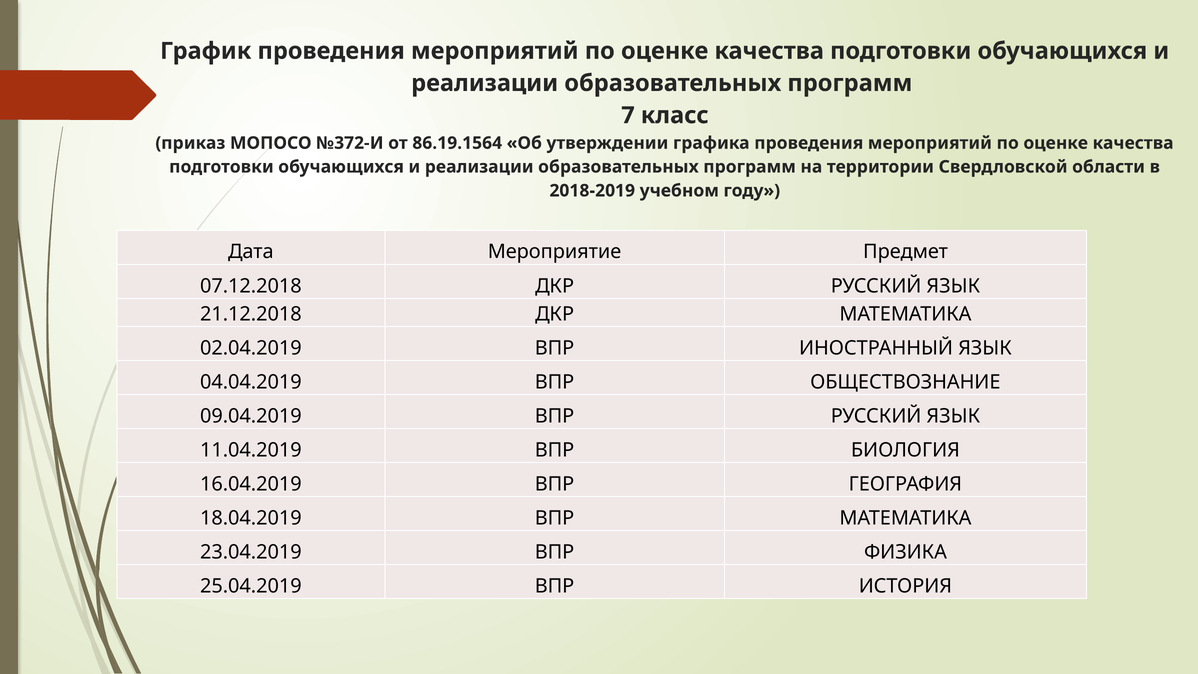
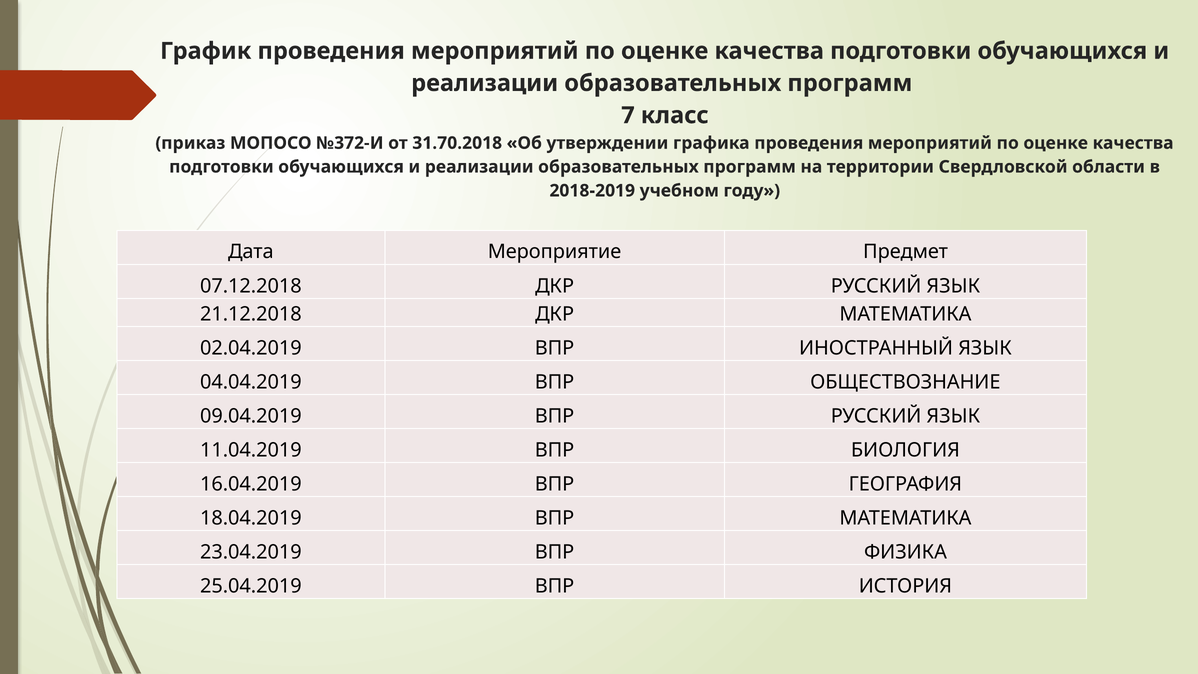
86.19.1564: 86.19.1564 -> 31.70.2018
